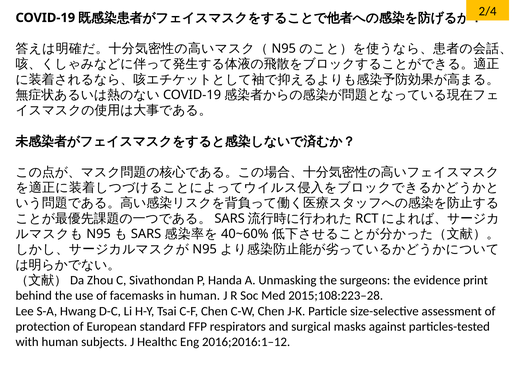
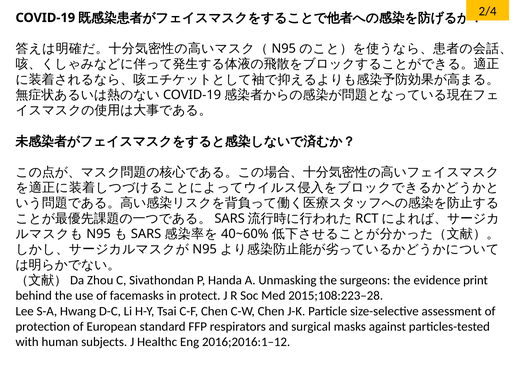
in human: human -> protect
